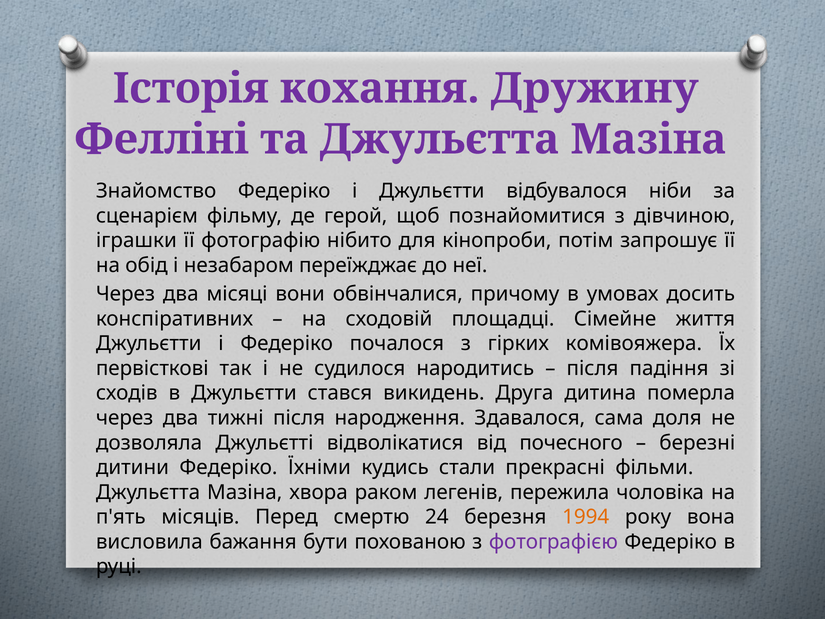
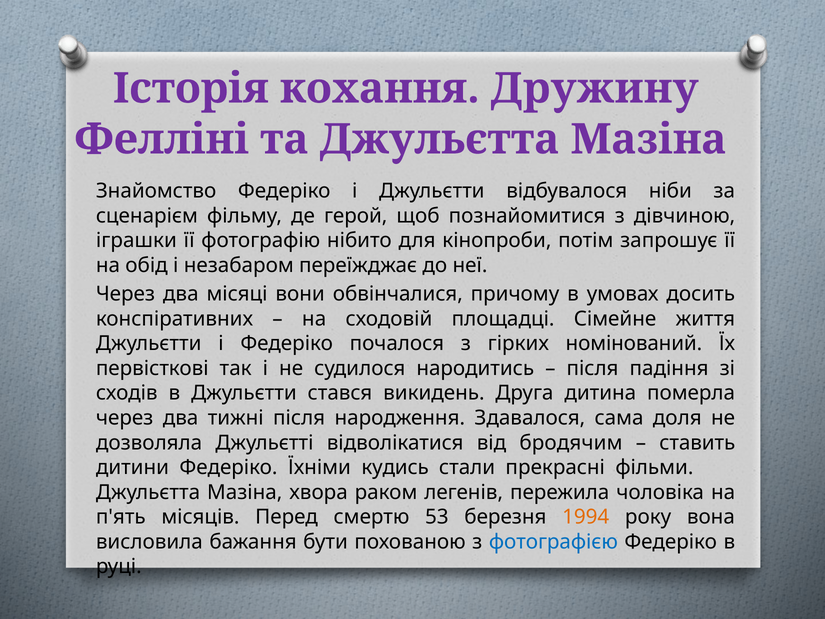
комівояжера: комівояжера -> номінований
почесного: почесного -> бродячим
березні: березні -> ставить
24: 24 -> 53
фотографією colour: purple -> blue
